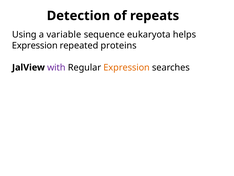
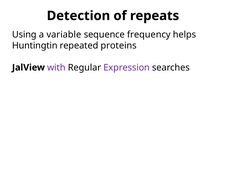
eukaryota: eukaryota -> frequency
Expression at (35, 45): Expression -> Huntingtin
Expression at (127, 67) colour: orange -> purple
